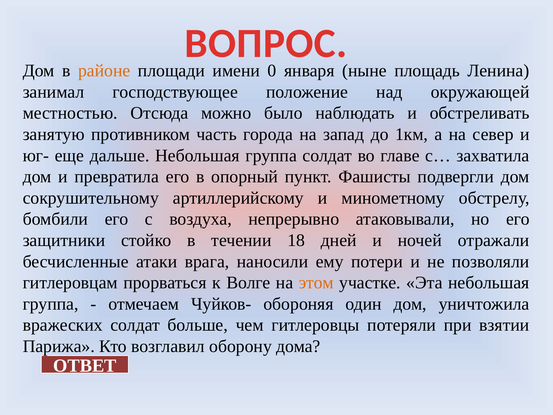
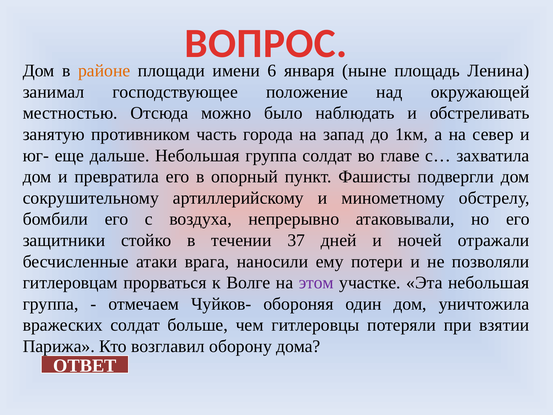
0: 0 -> 6
18: 18 -> 37
этом colour: orange -> purple
